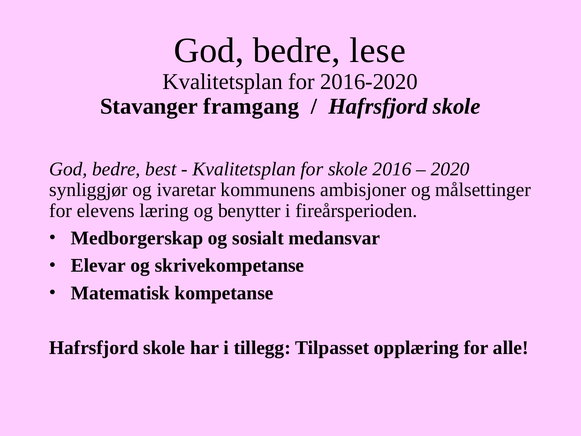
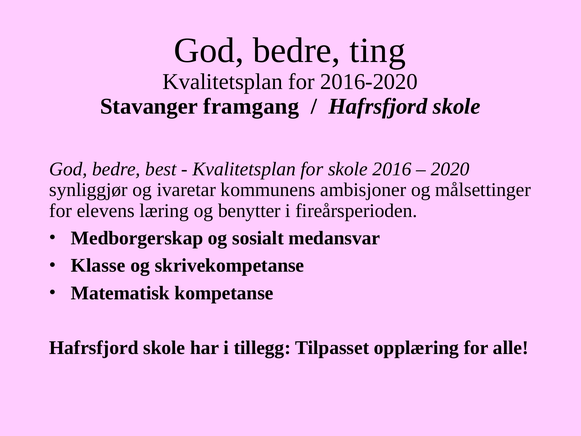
lese: lese -> ting
Elevar: Elevar -> Klasse
